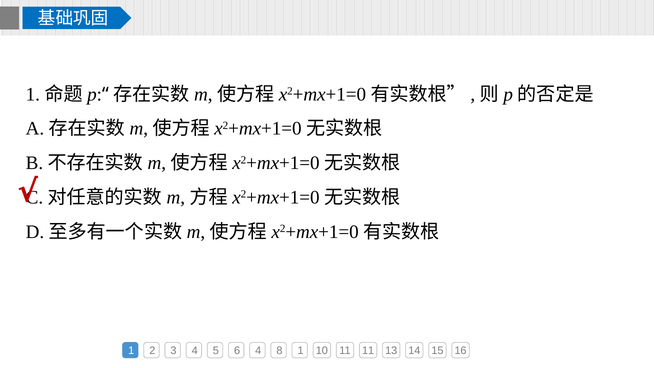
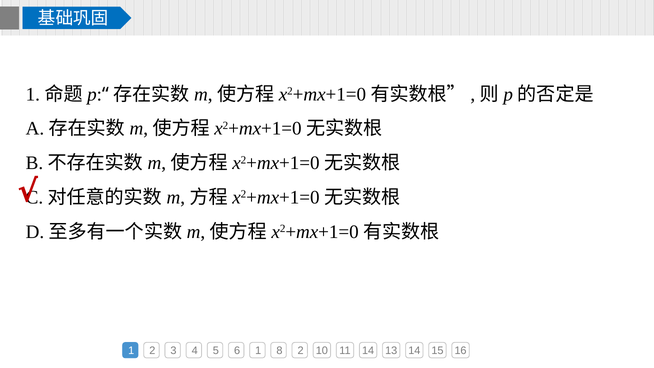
6 4: 4 -> 1
8 1: 1 -> 2
11 11: 11 -> 14
